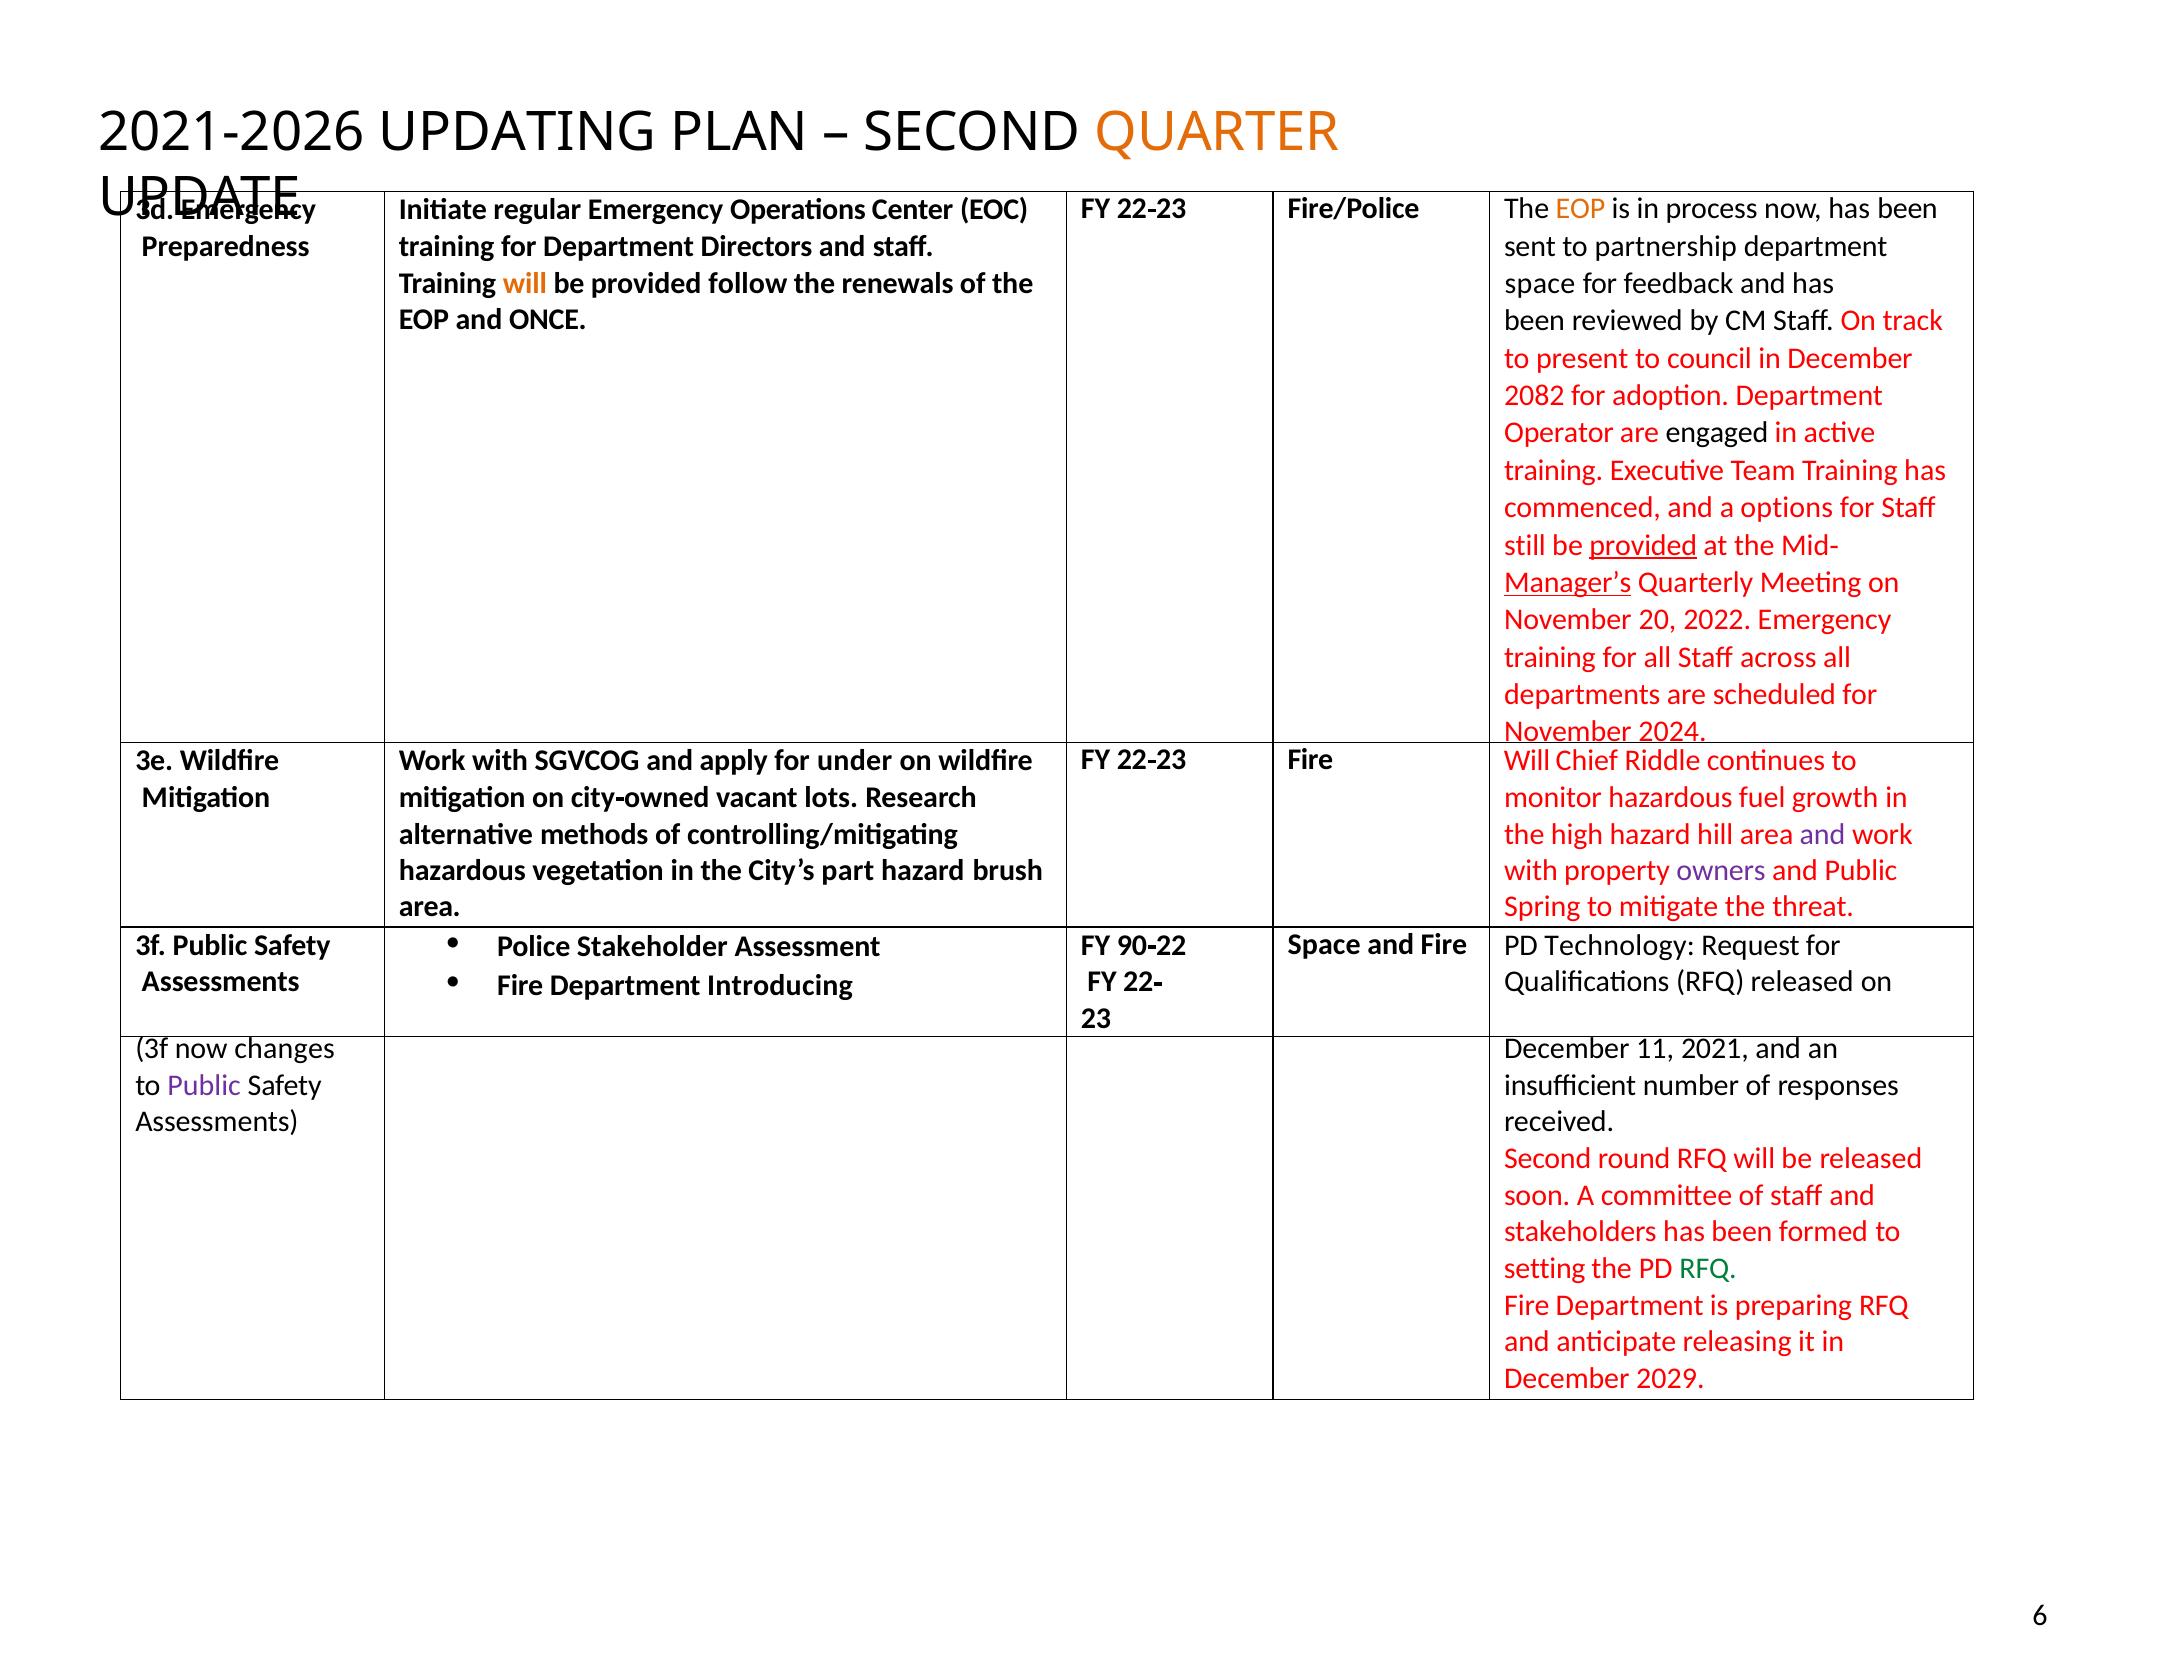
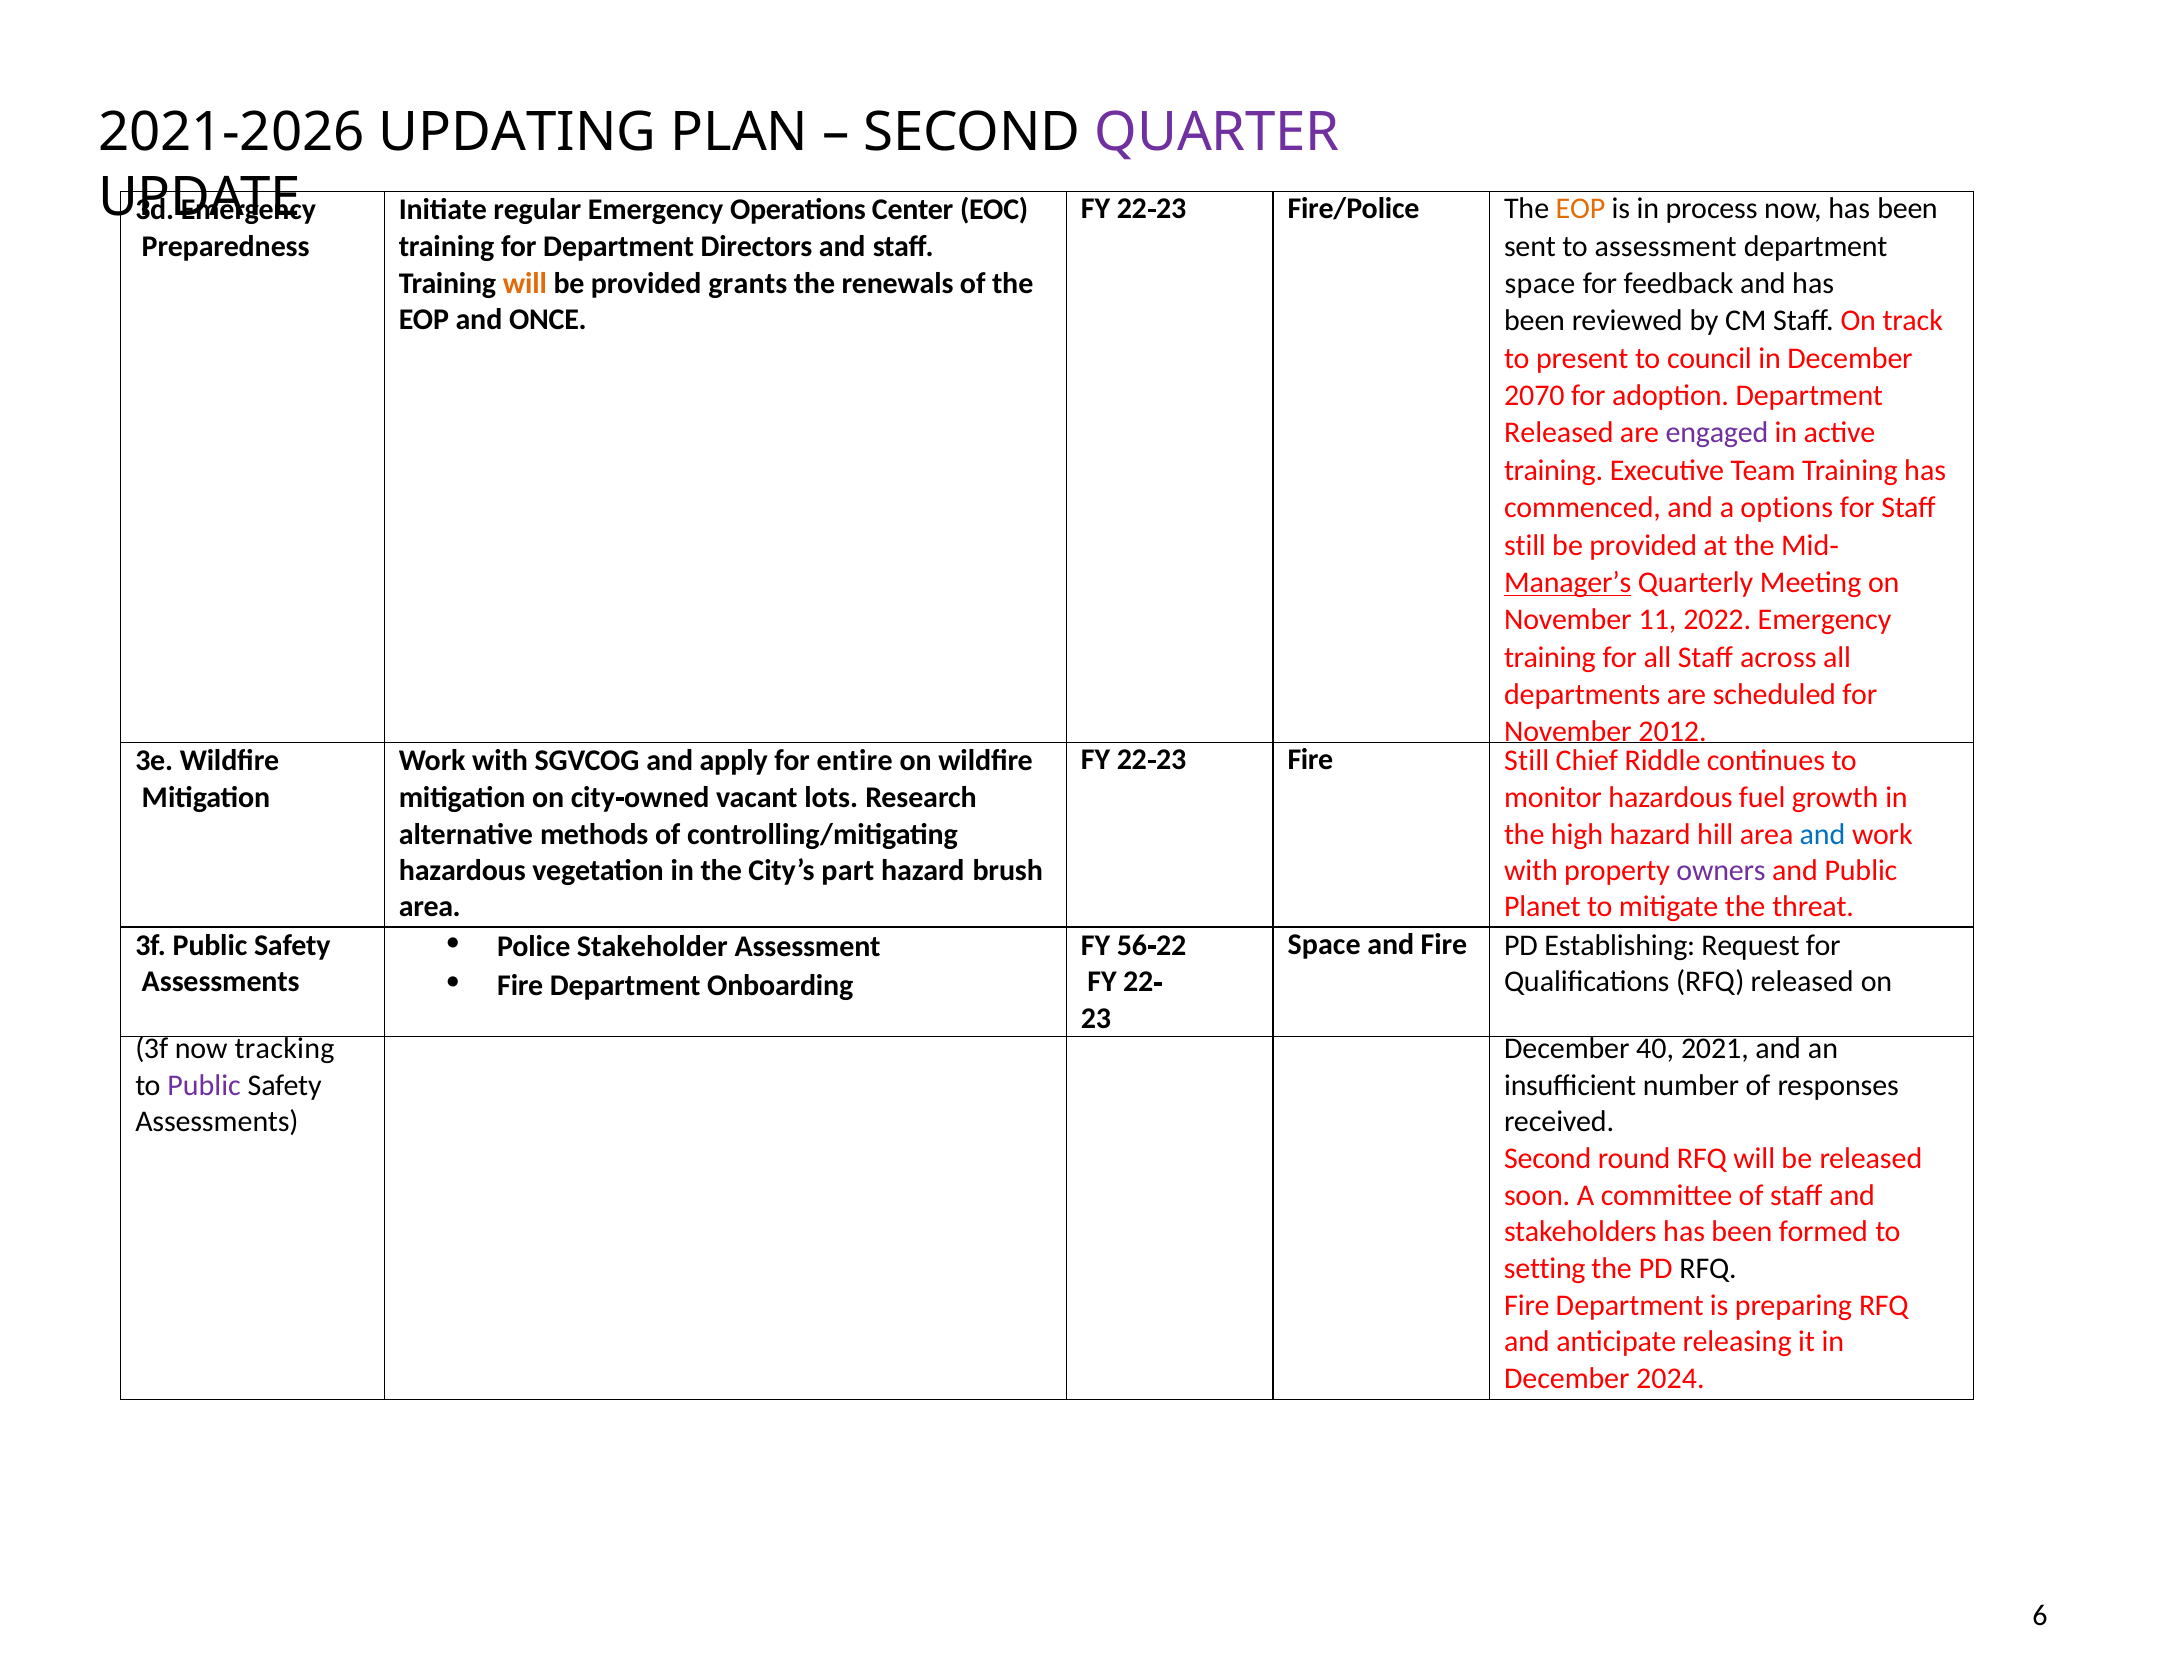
QUARTER colour: orange -> purple
to partnership: partnership -> assessment
follow: follow -> grants
2082: 2082 -> 2070
Operator at (1559, 433): Operator -> Released
engaged colour: black -> purple
provided at (1643, 545) underline: present -> none
20: 20 -> 11
2024: 2024 -> 2012
under: under -> entire
Fire Will: Will -> Still
and at (1823, 834) colour: purple -> blue
Spring: Spring -> Planet
Technology: Technology -> Establishing
90: 90 -> 56
Introducing: Introducing -> Onboarding
changes: changes -> tracking
11: 11 -> 40
RFQ at (1708, 1268) colour: green -> black
2029: 2029 -> 2024
